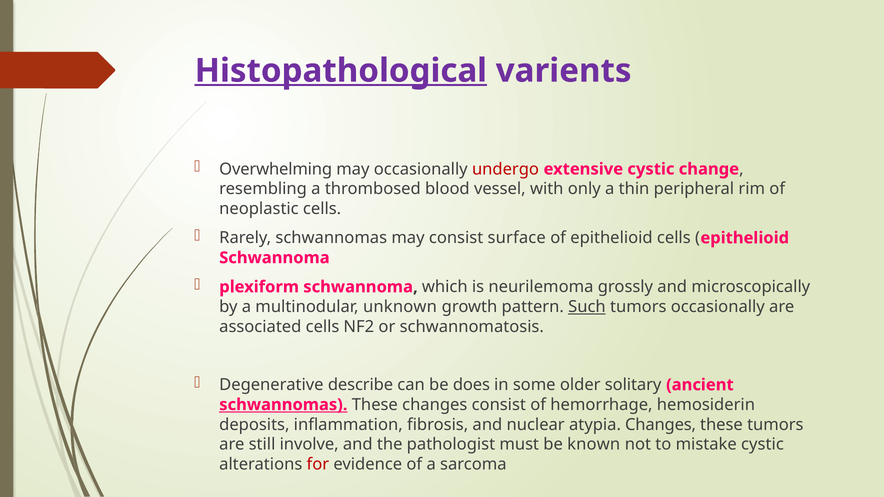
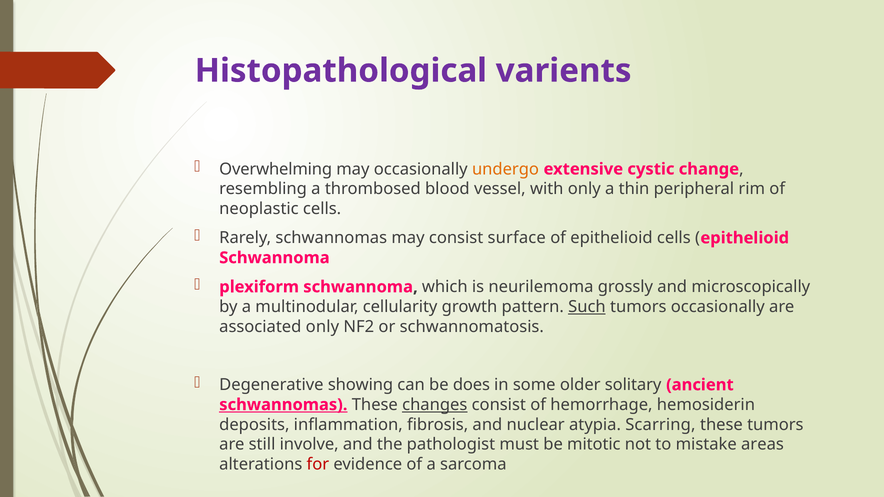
Histopathological underline: present -> none
undergo colour: red -> orange
unknown: unknown -> cellularity
associated cells: cells -> only
describe: describe -> showing
changes at (435, 405) underline: none -> present
atypia Changes: Changes -> Scarring
known: known -> mitotic
mistake cystic: cystic -> areas
